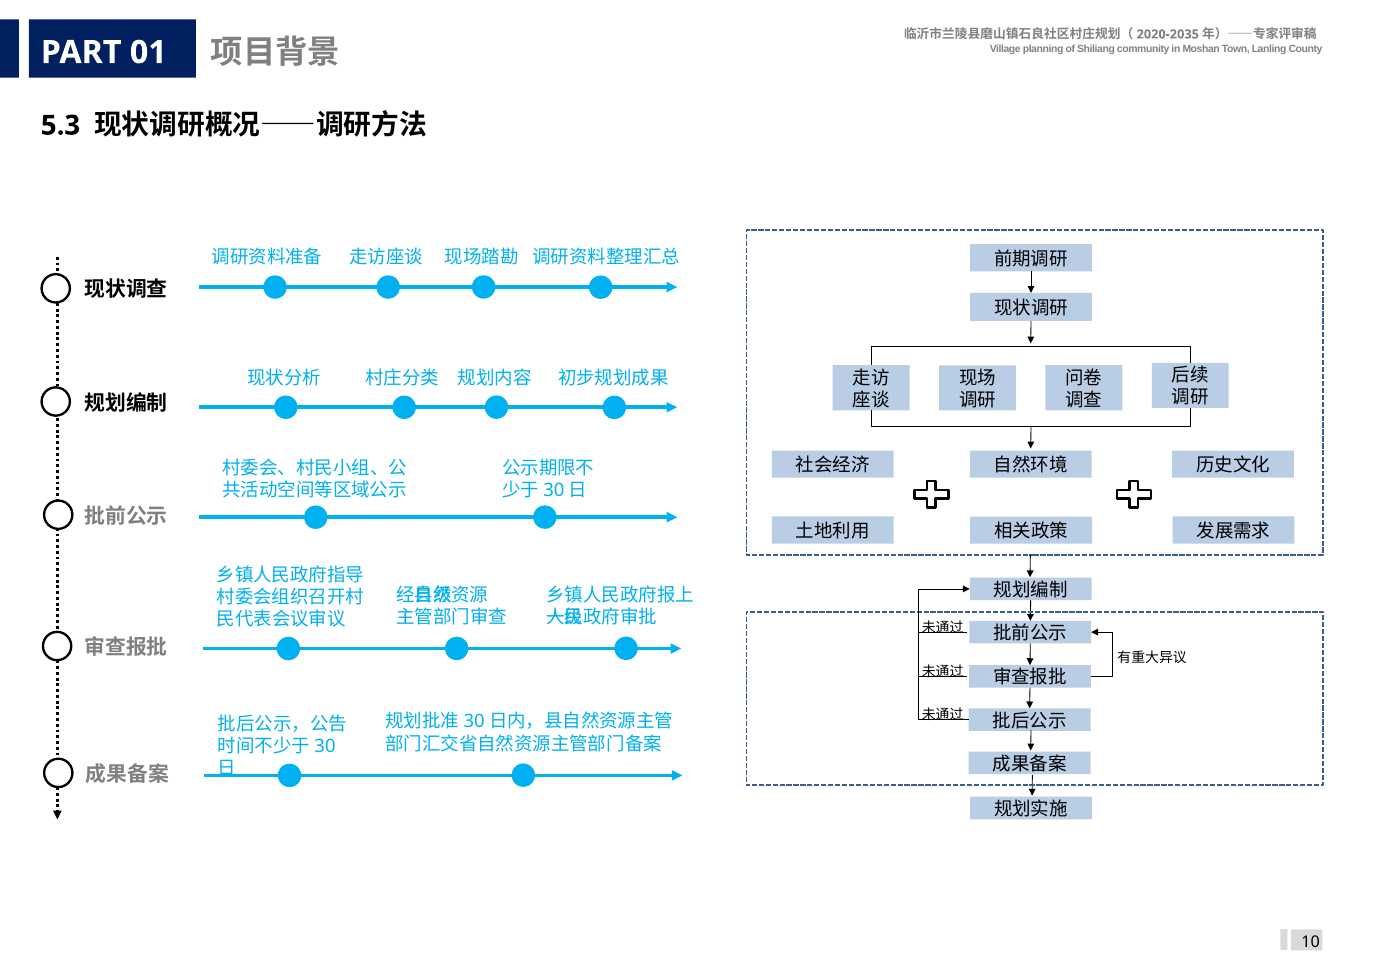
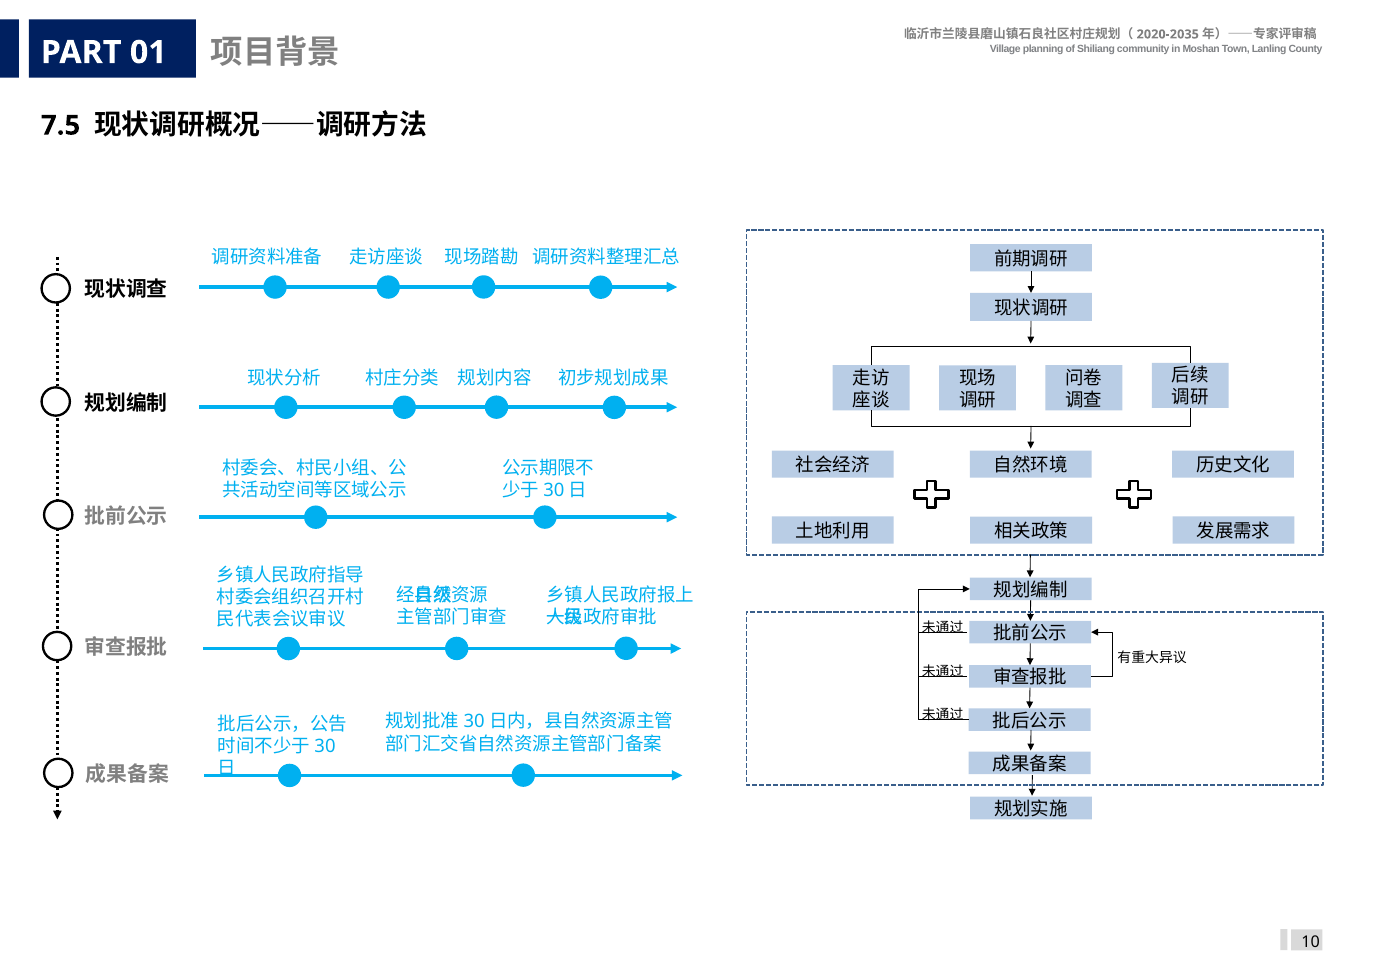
5.3: 5.3 -> 7.5
